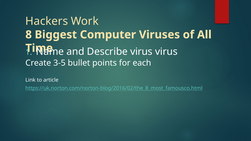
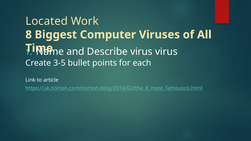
Hackers: Hackers -> Located
